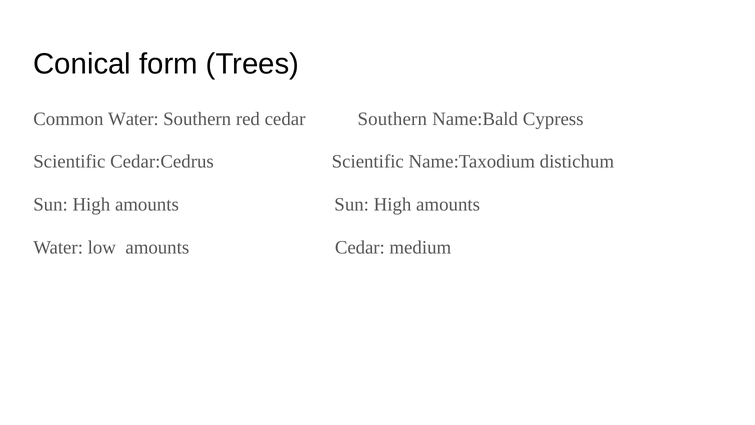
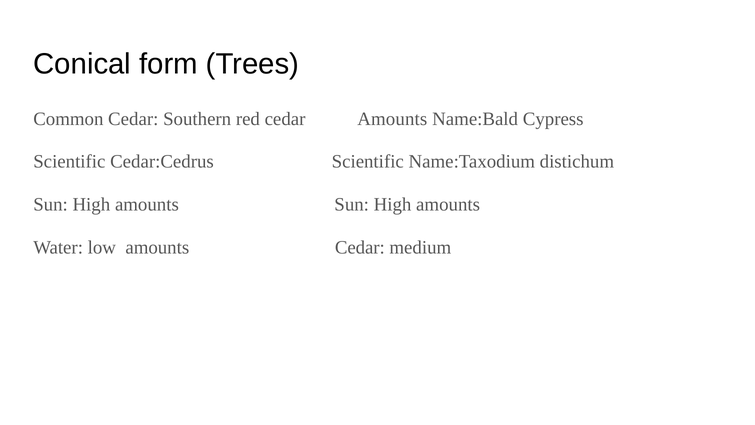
Common Water: Water -> Cedar
cedar Southern: Southern -> Amounts
